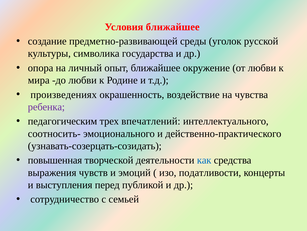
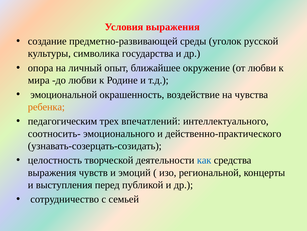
Условия ближайшее: ближайшее -> выражения
произведениях: произведениях -> эмоциональной
ребенка colour: purple -> orange
повышенная: повышенная -> целостность
податливости: податливости -> региональной
